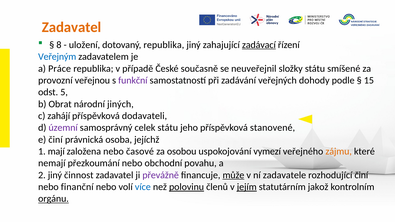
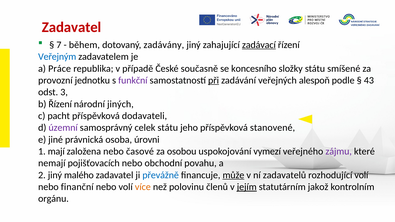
Zadavatel at (72, 27) colour: orange -> red
8: 8 -> 7
uložení: uložení -> během
dotovaný republika: republika -> zadávány
neuveřejnil: neuveřejnil -> koncesního
veřejnou: veřejnou -> jednotku
při underline: none -> present
dohody: dohody -> alespoň
15: 15 -> 43
5: 5 -> 3
b Obrat: Obrat -> Řízení
zahájí: zahájí -> pacht
e činí: činí -> jiné
jejíchž: jejíchž -> úrovni
zájmu colour: orange -> purple
přezkoumání: přezkoumání -> pojišťovacích
činnost: činnost -> malého
převážně colour: purple -> blue
zadavatele: zadavatele -> zadavatelů
rozhodující činí: činí -> volí
více colour: blue -> orange
polovinu underline: present -> none
orgánu underline: present -> none
